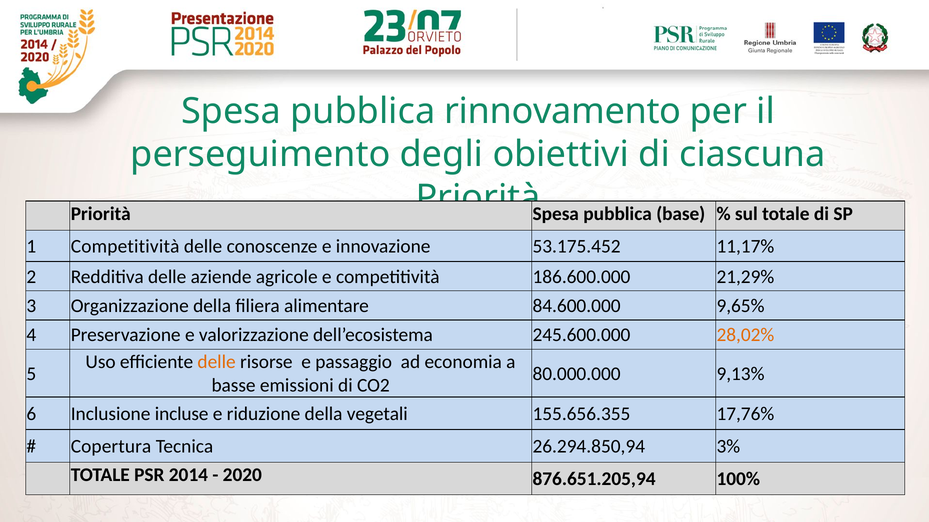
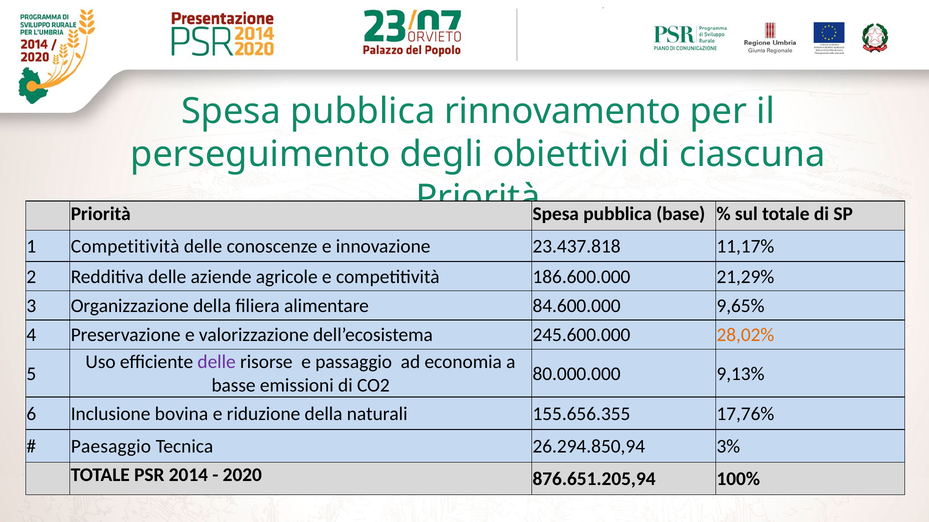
53.175.452: 53.175.452 -> 23.437.818
delle at (217, 362) colour: orange -> purple
incluse: incluse -> bovina
vegetali: vegetali -> naturali
Copertura: Copertura -> Paesaggio
